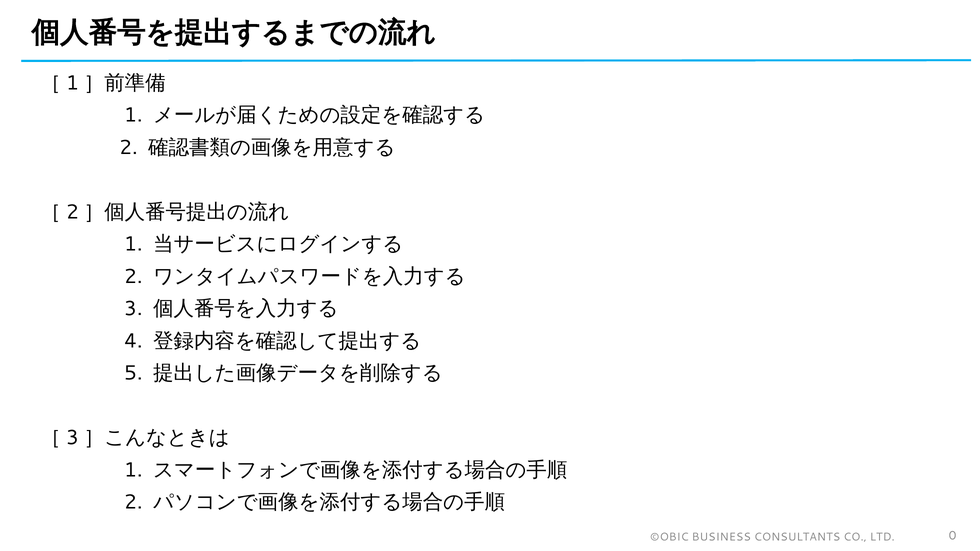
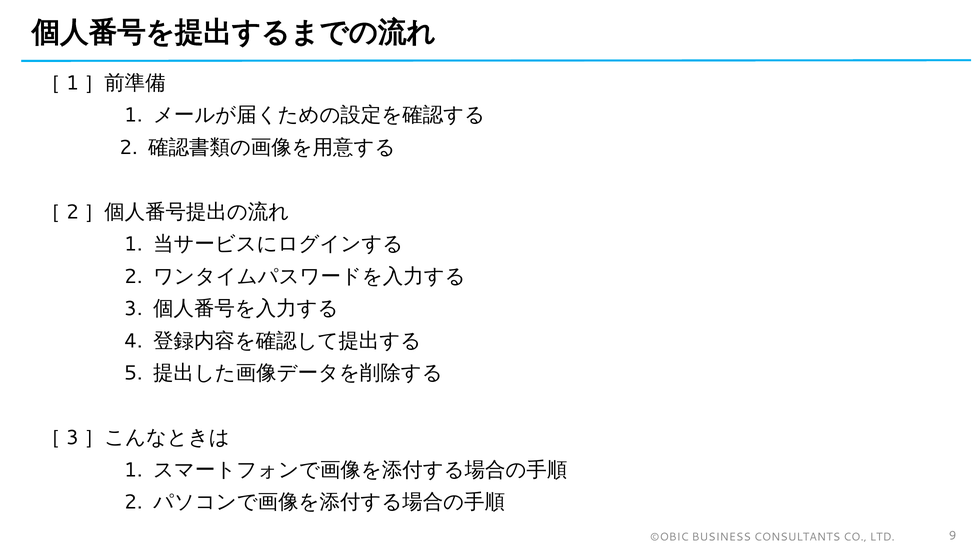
0: 0 -> 9
